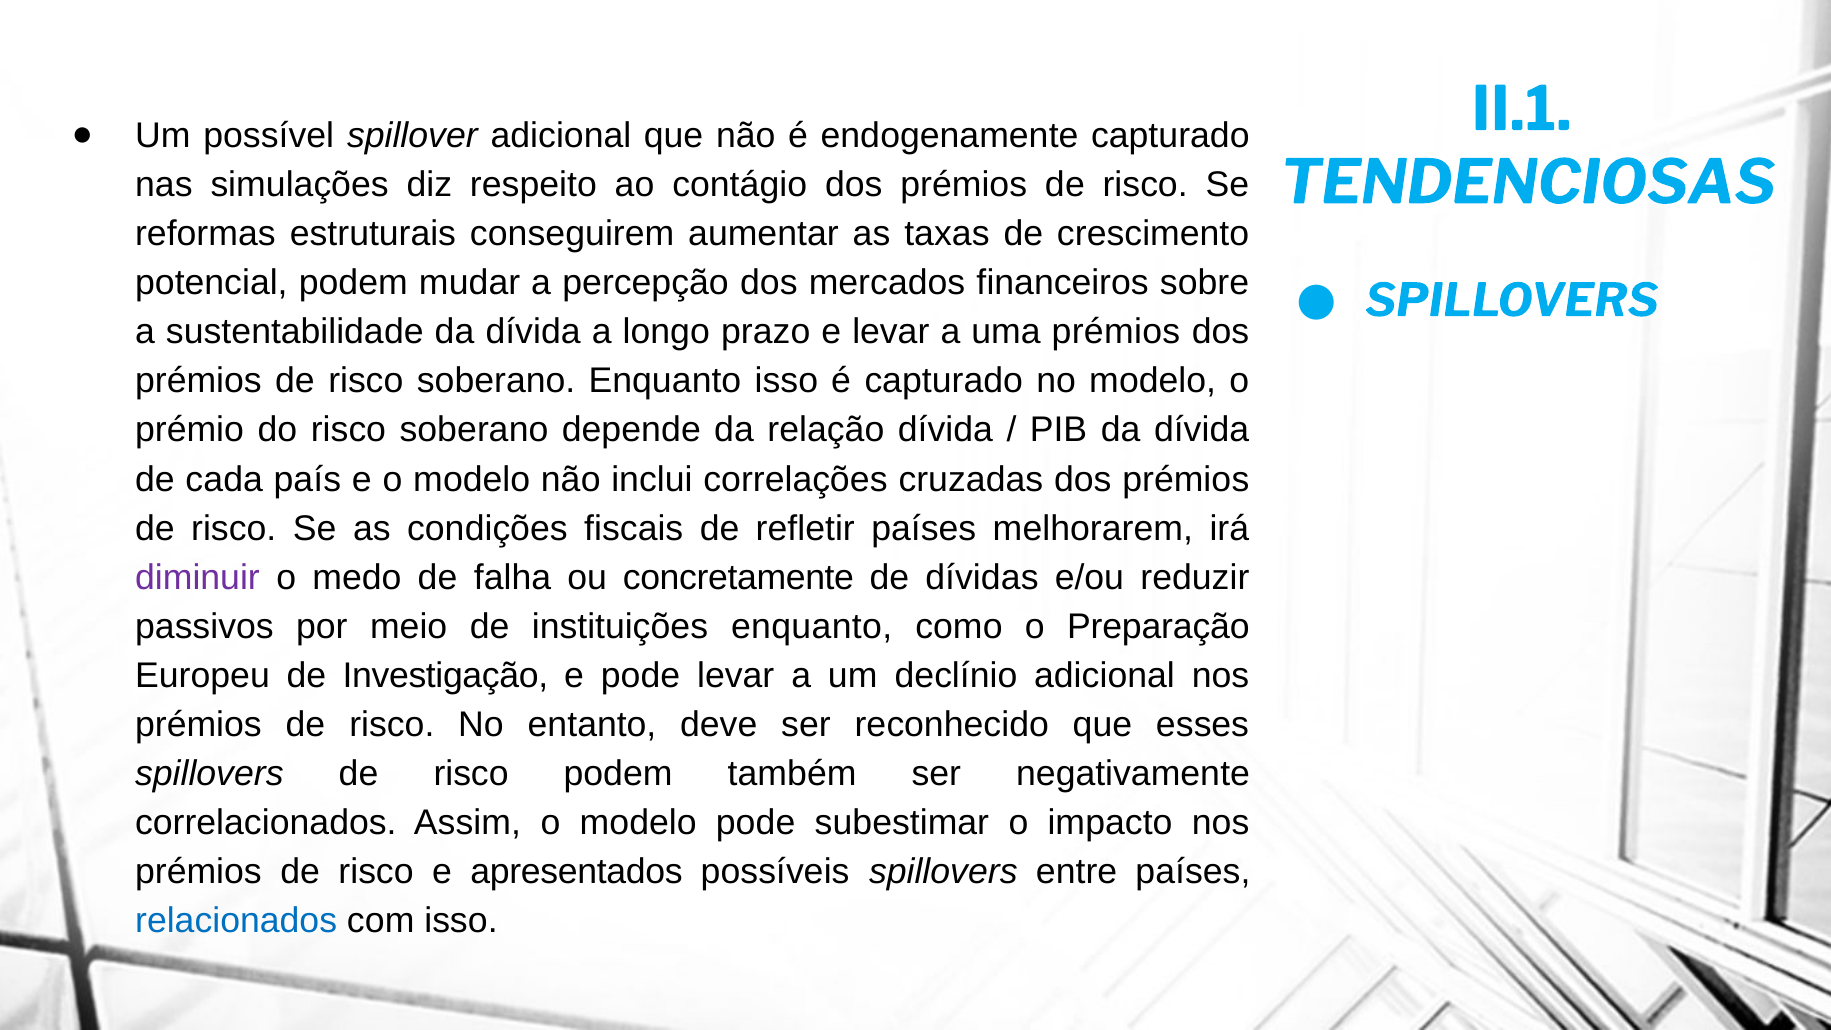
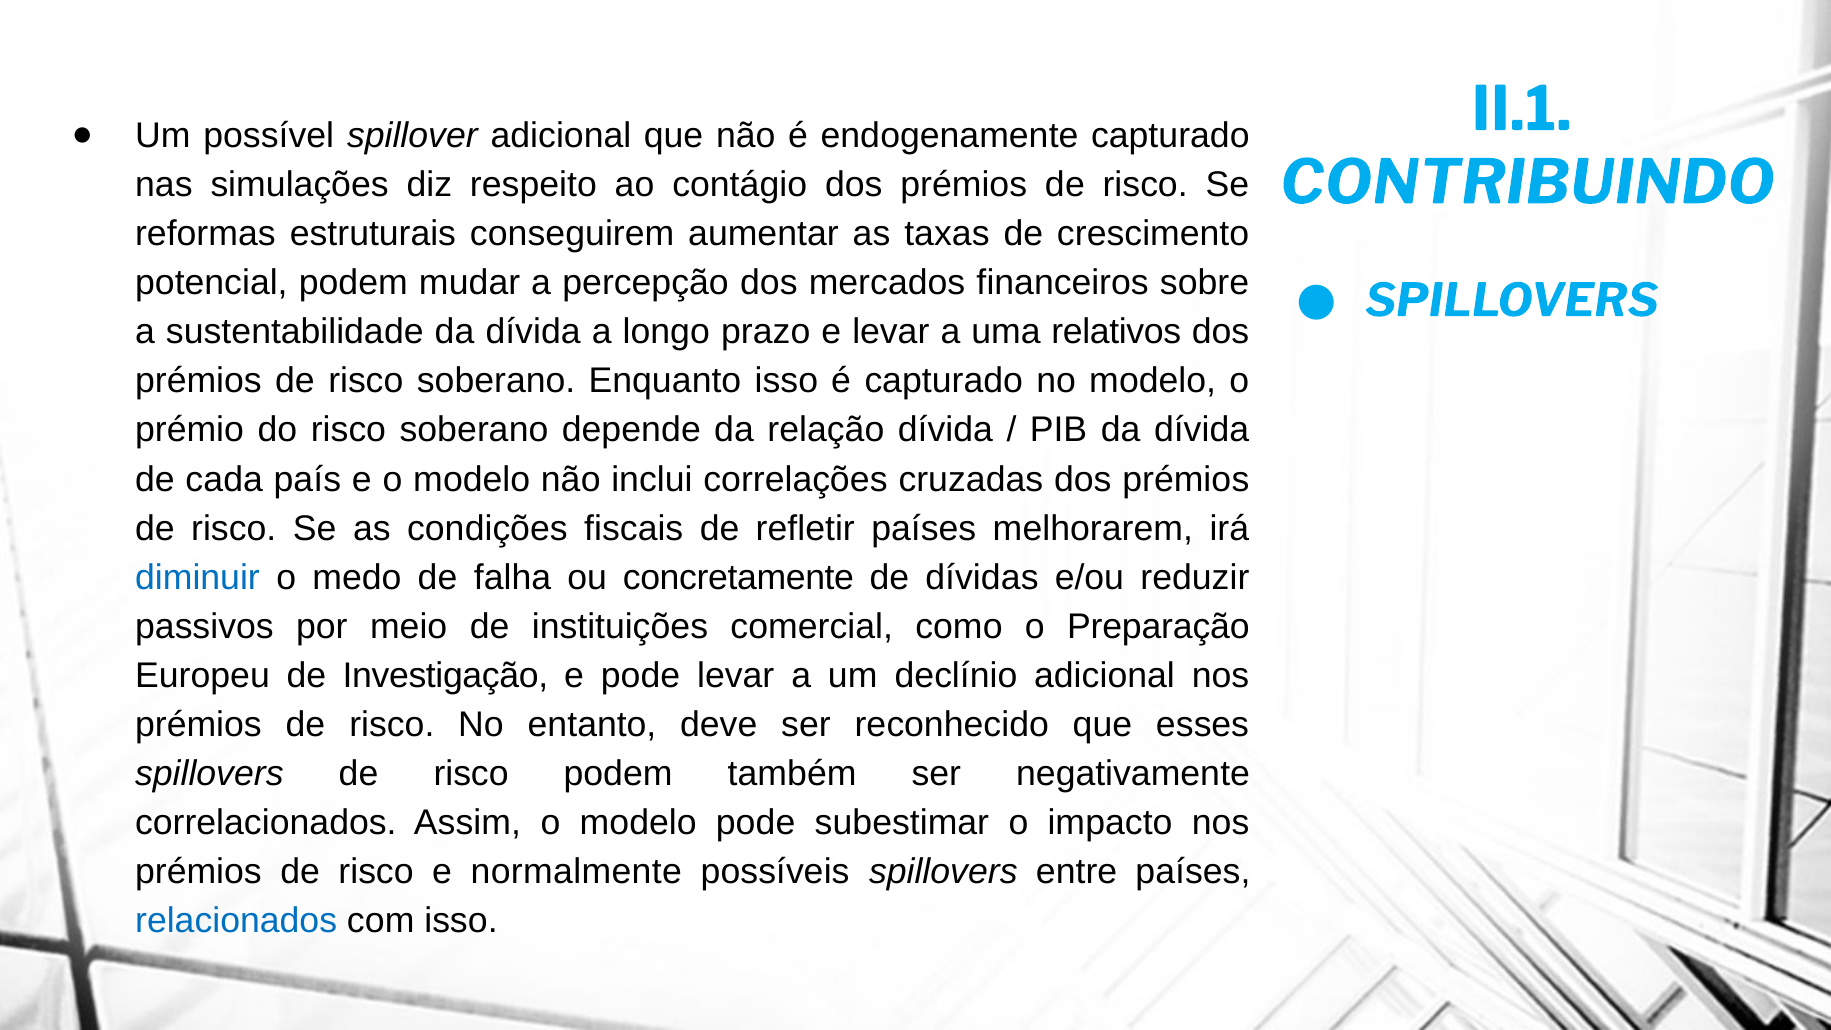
TENDENCIOSAS: TENDENCIOSAS -> CONTRIBUINDO
uma prémios: prémios -> relativos
diminuir colour: purple -> blue
instituições enquanto: enquanto -> comercial
apresentados: apresentados -> normalmente
